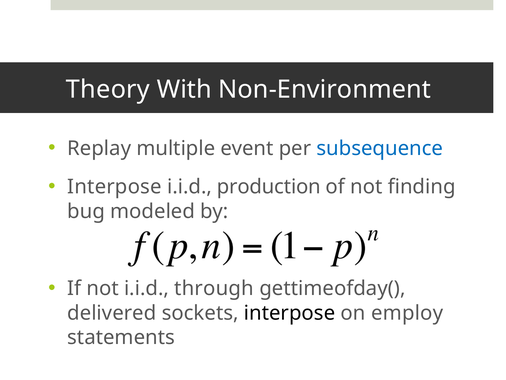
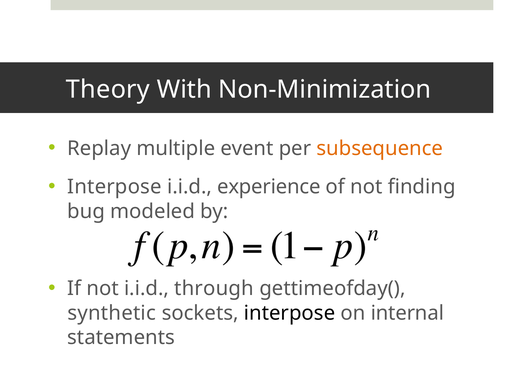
Non-Environment: Non-Environment -> Non-Minimization
subsequence colour: blue -> orange
production: production -> experience
delivered: delivered -> synthetic
employ: employ -> internal
